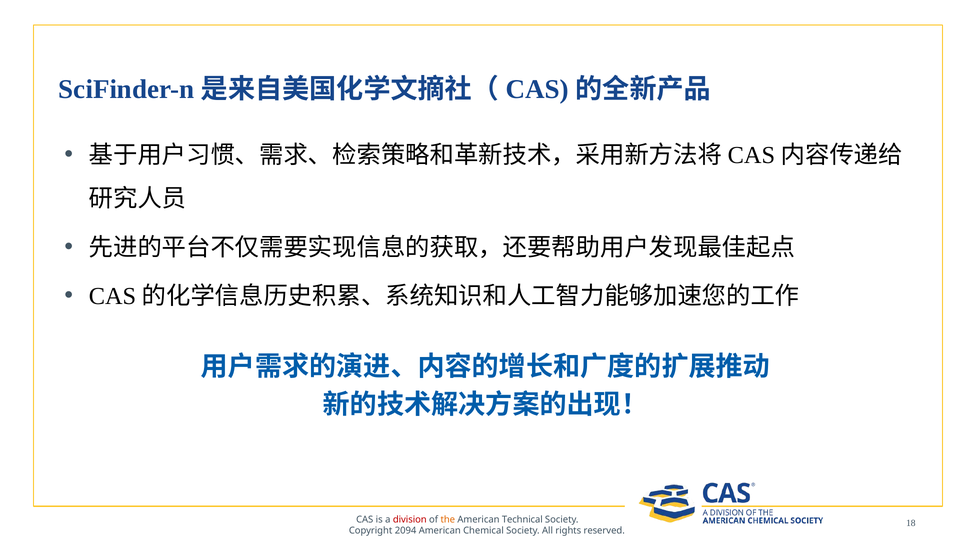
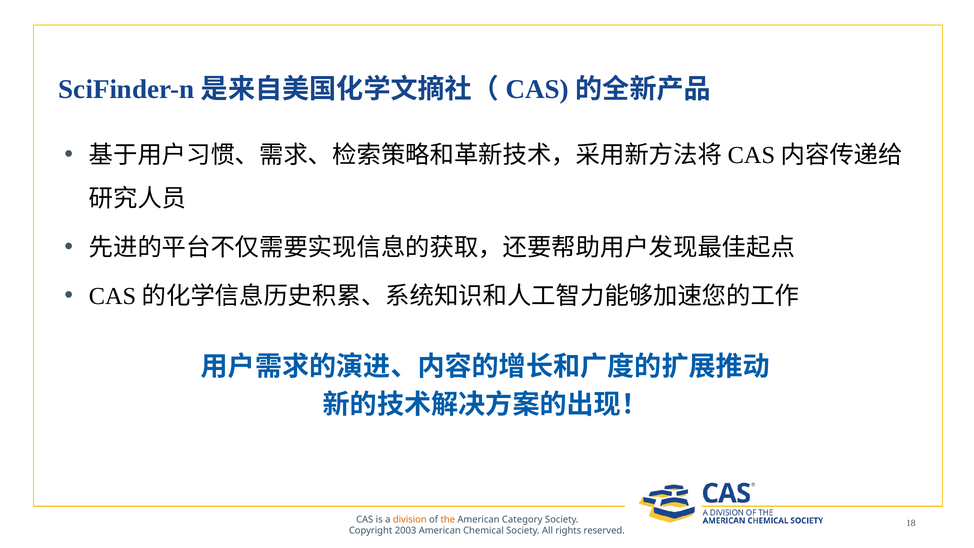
division colour: red -> orange
Technical: Technical -> Category
2094: 2094 -> 2003
